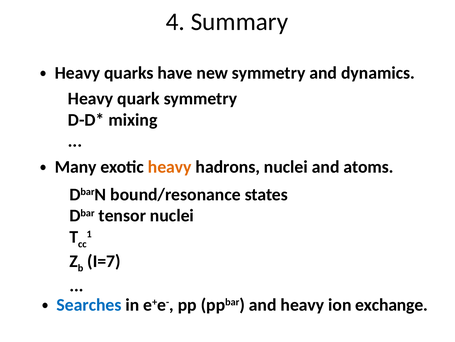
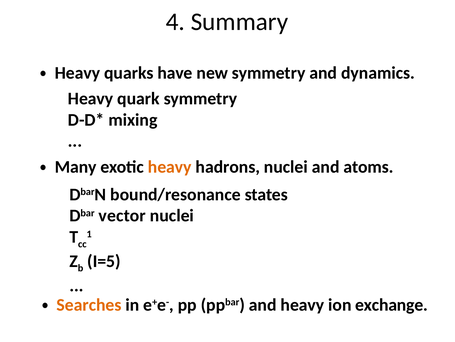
tensor: tensor -> vector
I=7: I=7 -> I=5
Searches colour: blue -> orange
